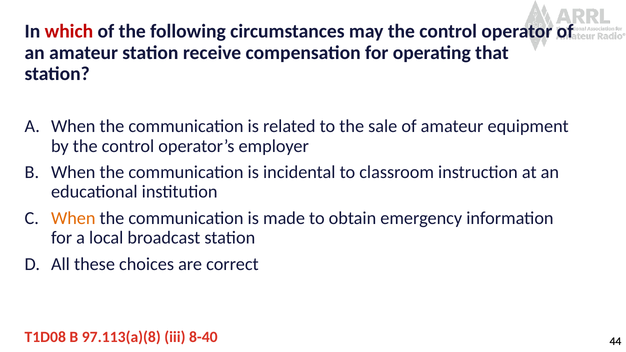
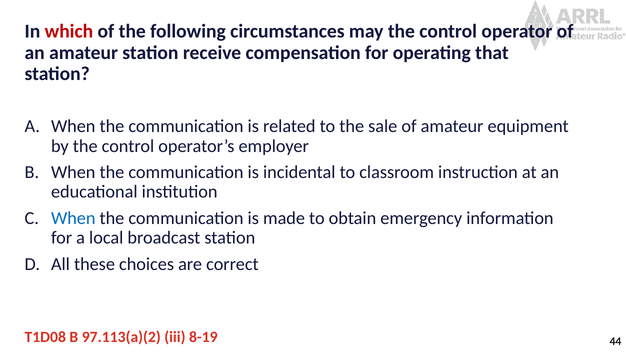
When at (73, 218) colour: orange -> blue
97.113(a)(8: 97.113(a)(8 -> 97.113(a)(2
8-40: 8-40 -> 8-19
